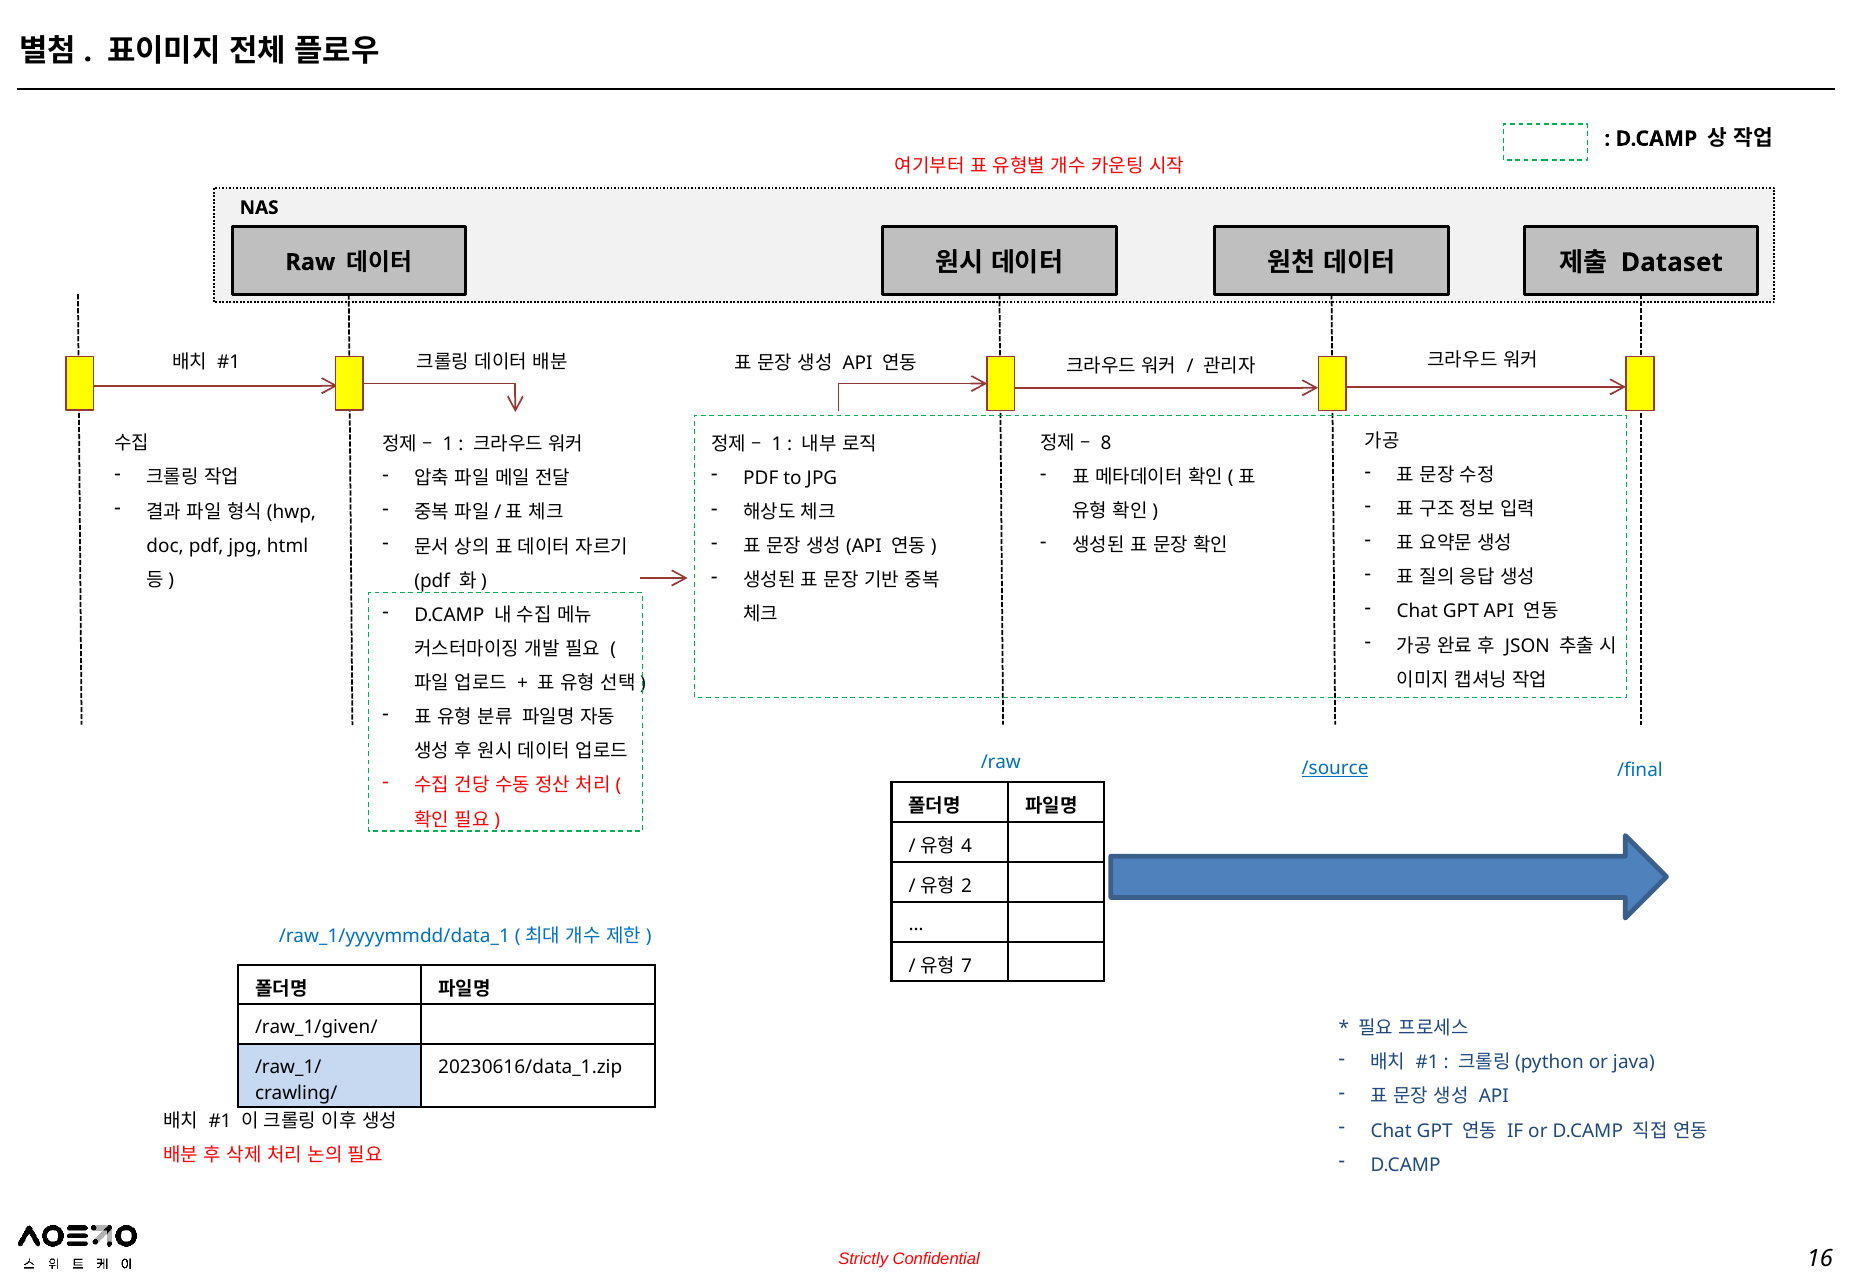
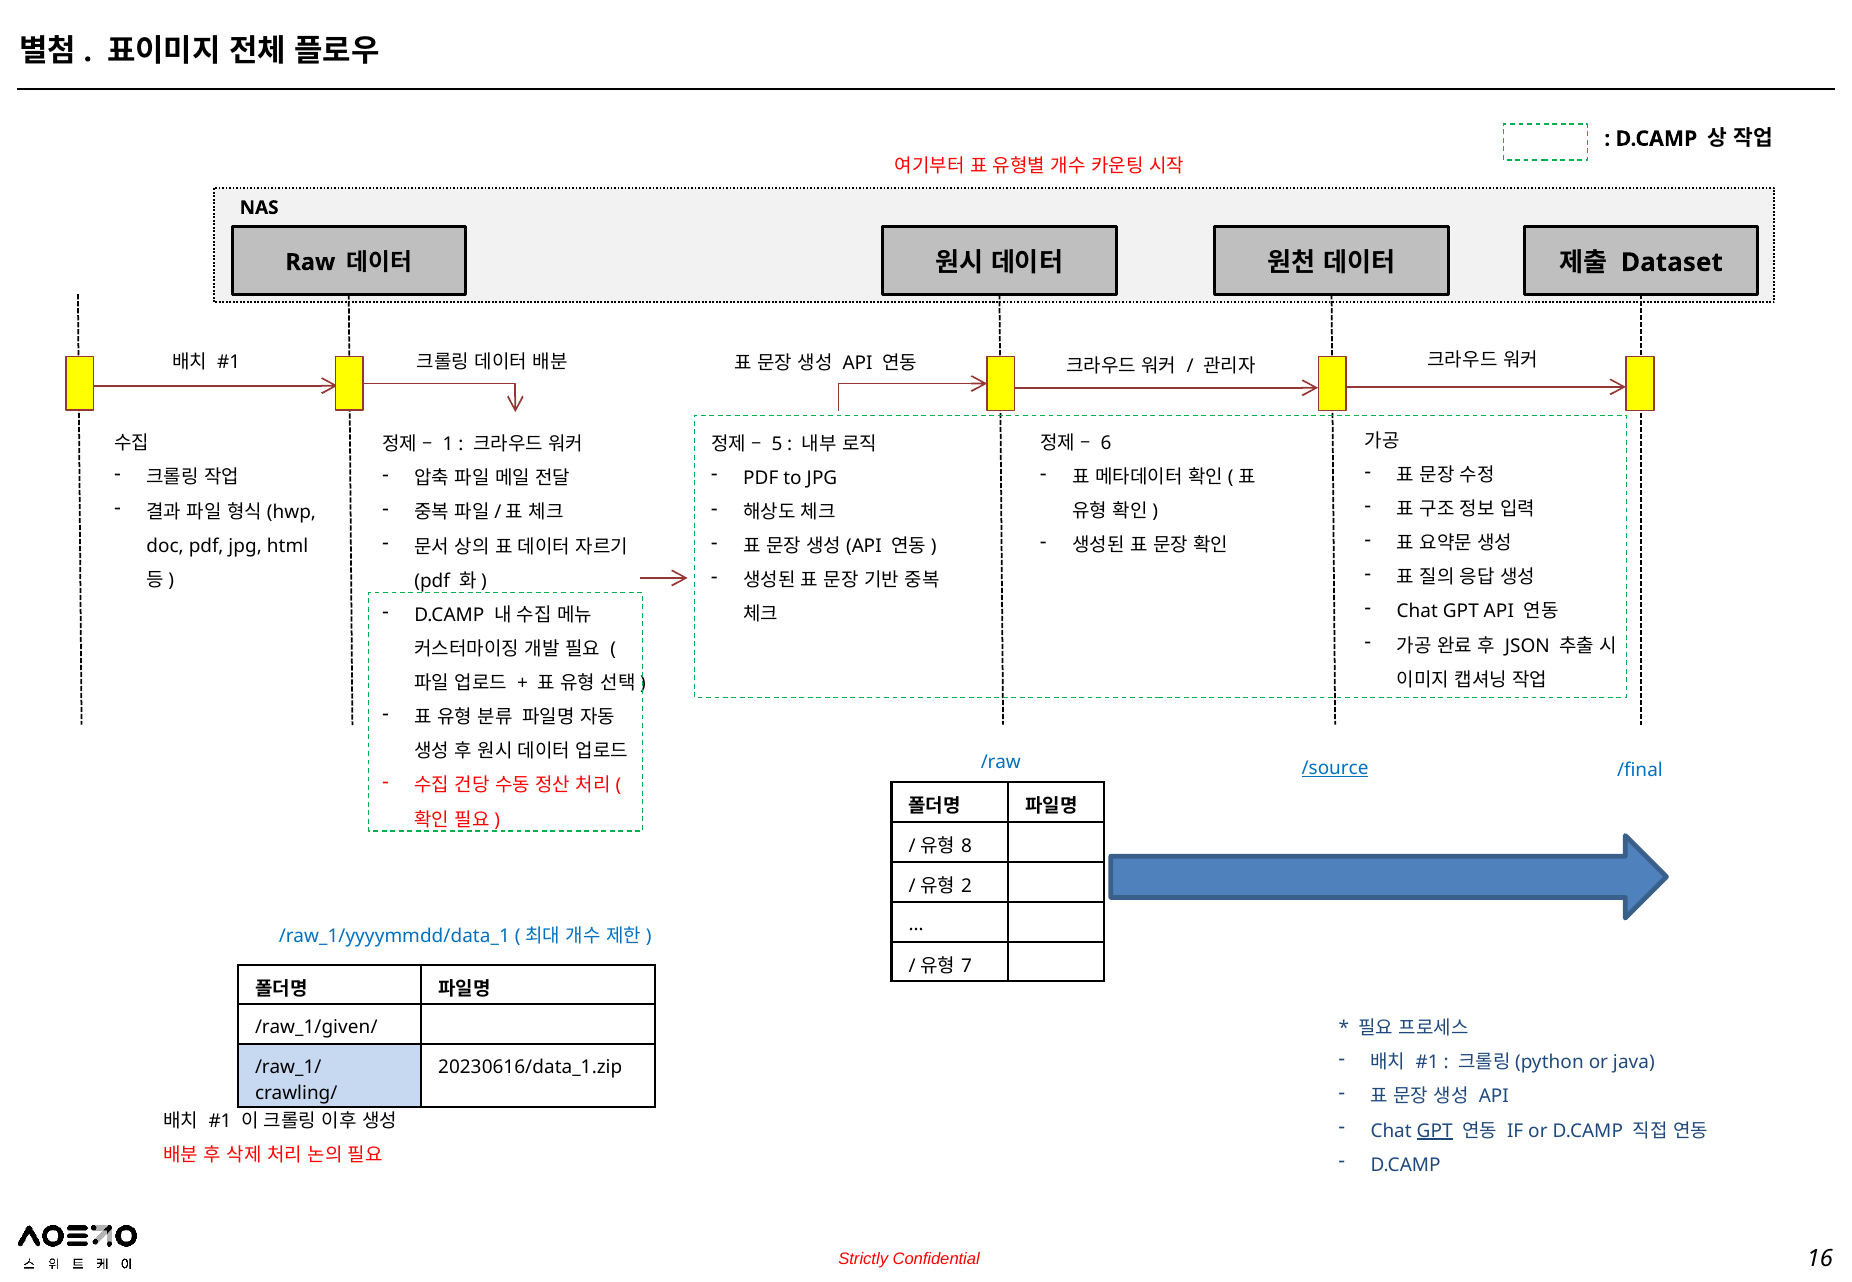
8: 8 -> 6
1 at (777, 444): 1 -> 5
4: 4 -> 8
GPT at (1435, 1131) underline: none -> present
